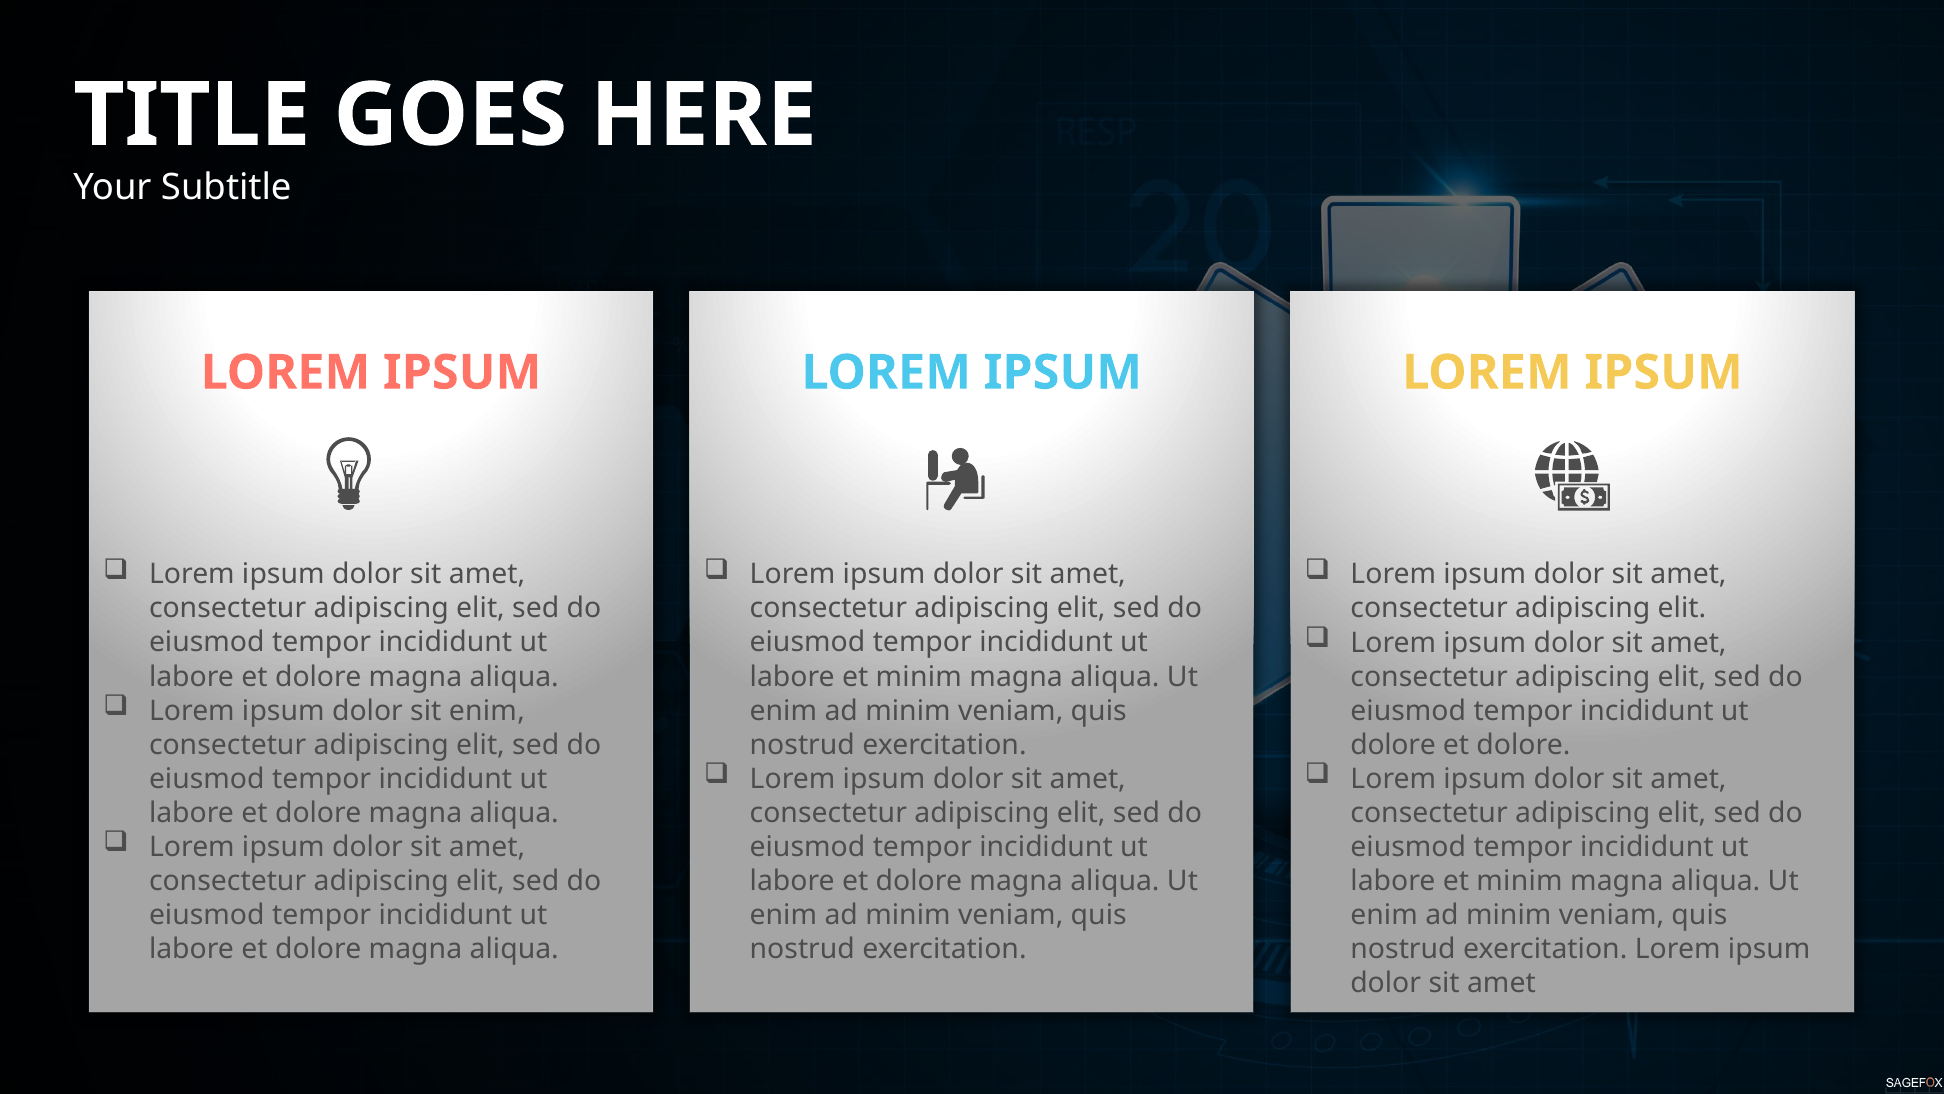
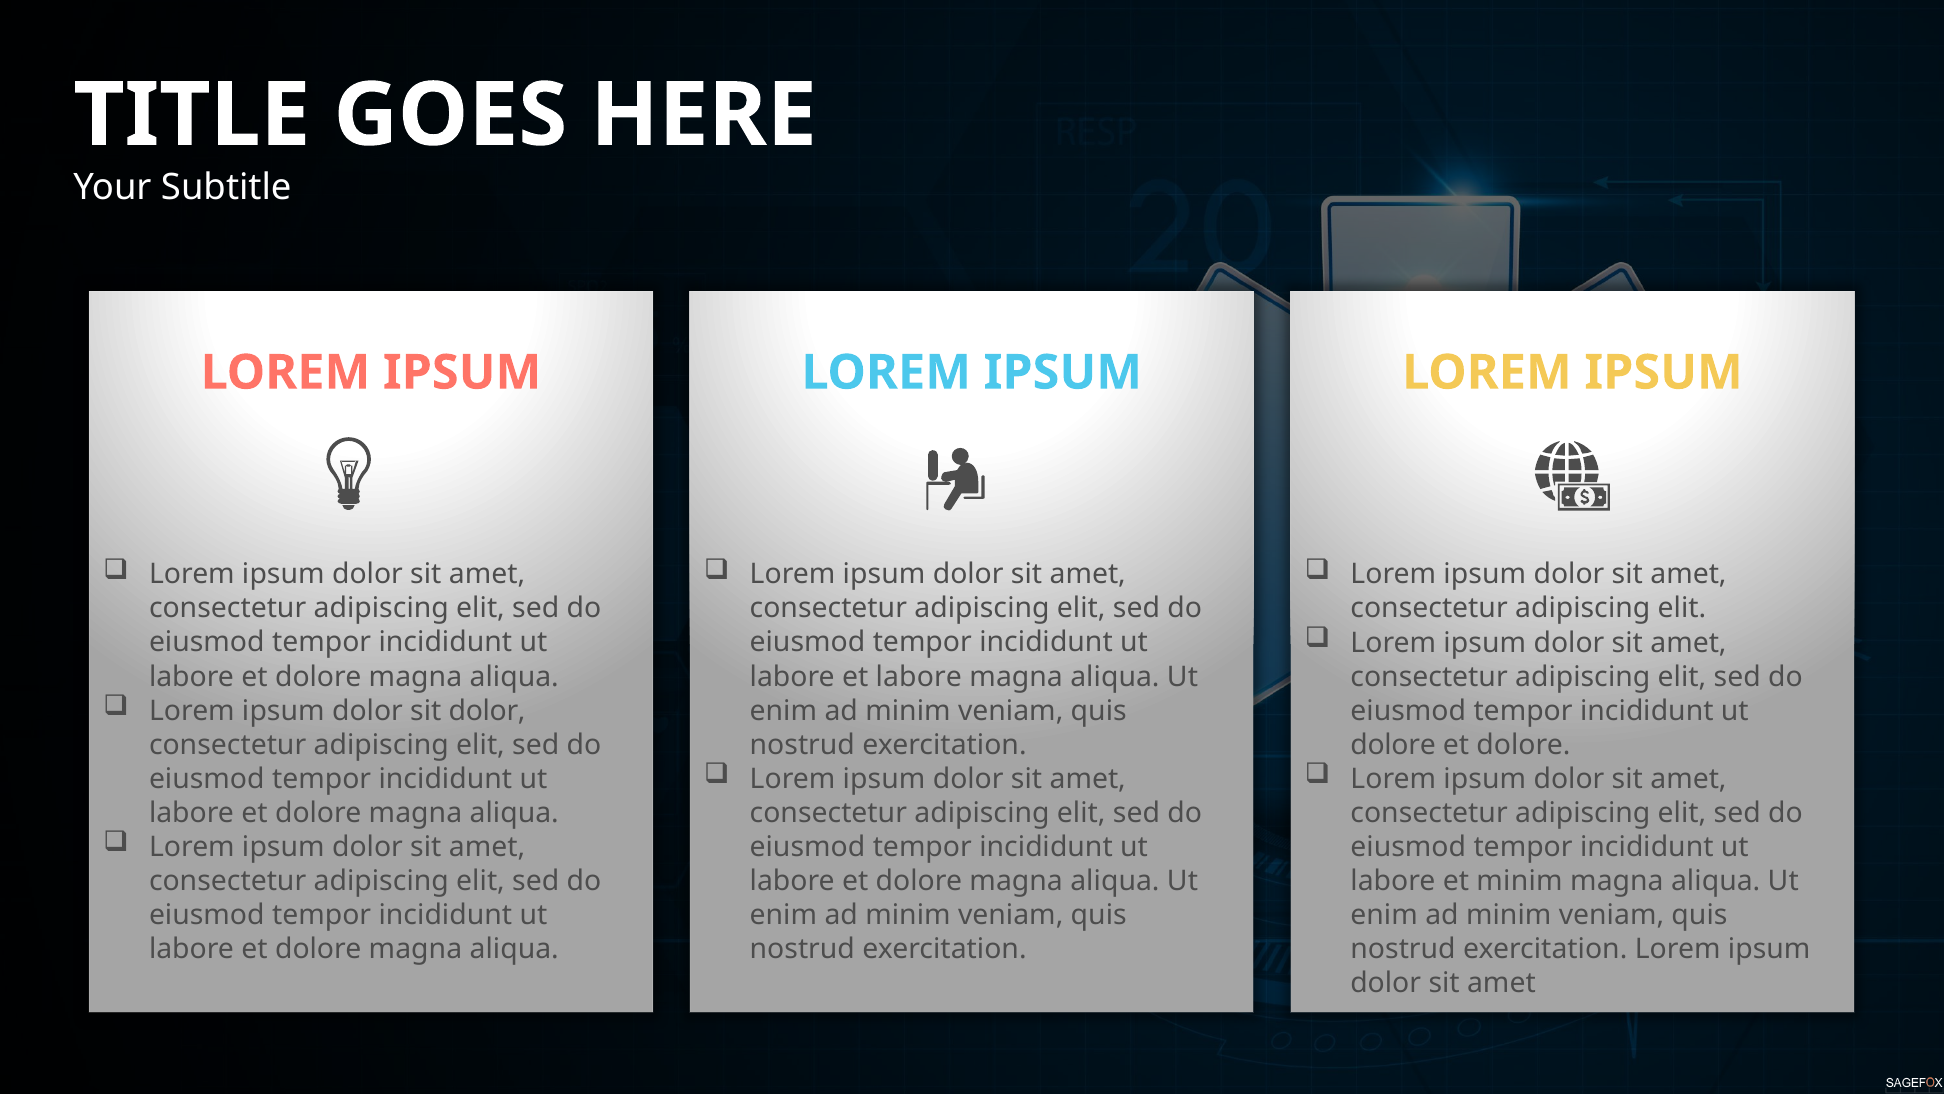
minim at (919, 676): minim -> labore
sit enim: enim -> dolor
